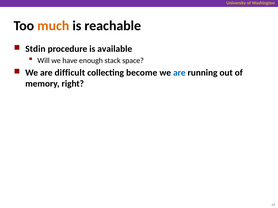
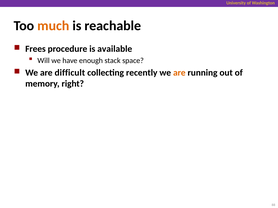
Stdin: Stdin -> Frees
become: become -> recently
are at (179, 73) colour: blue -> orange
